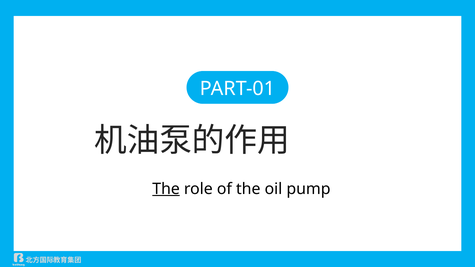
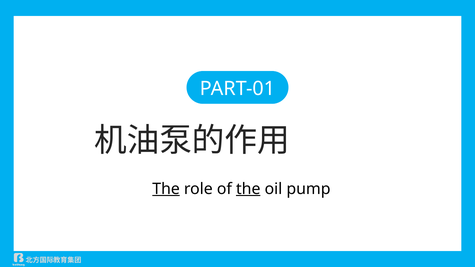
the at (248, 189) underline: none -> present
